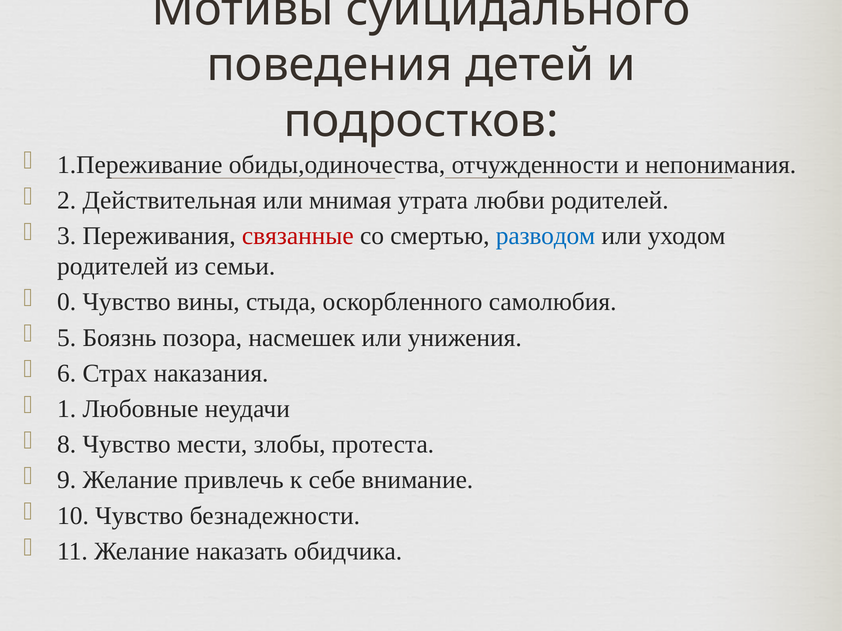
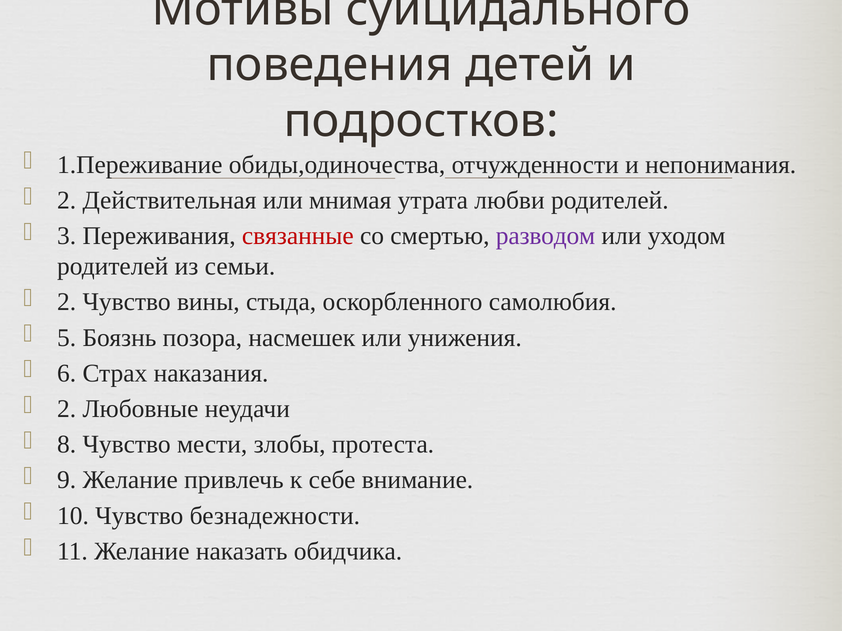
разводом colour: blue -> purple
0 at (67, 302): 0 -> 2
1 at (67, 409): 1 -> 2
